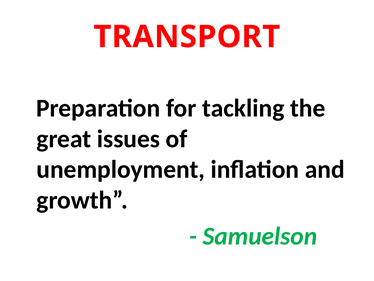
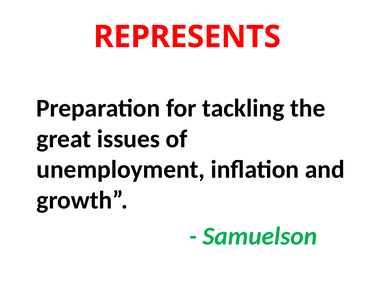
TRANSPORT: TRANSPORT -> REPRESENTS
